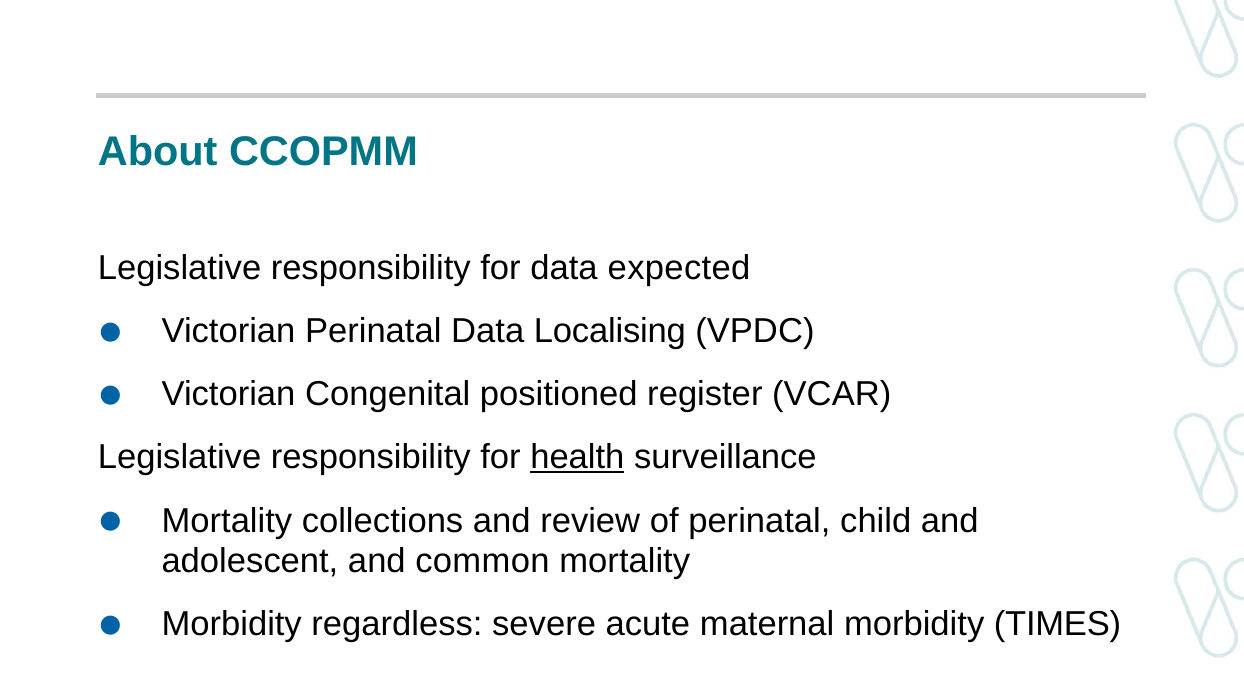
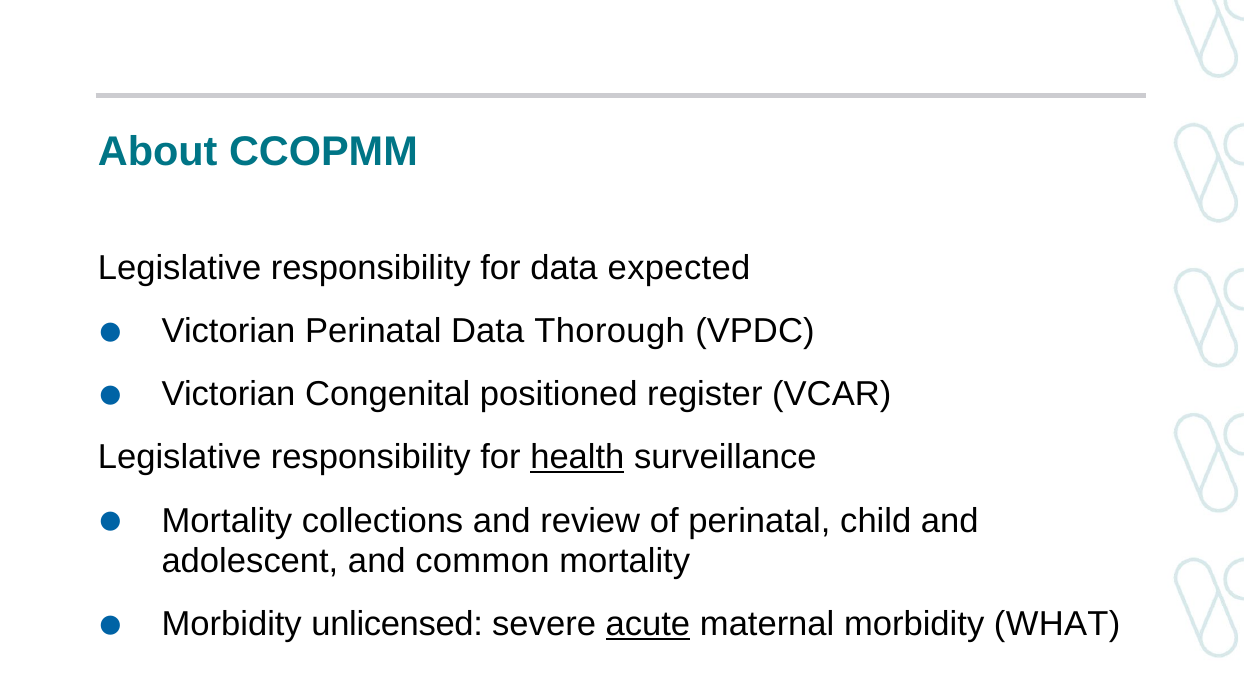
Localising: Localising -> Thorough
regardless: regardless -> unlicensed
acute underline: none -> present
TIMES: TIMES -> WHAT
